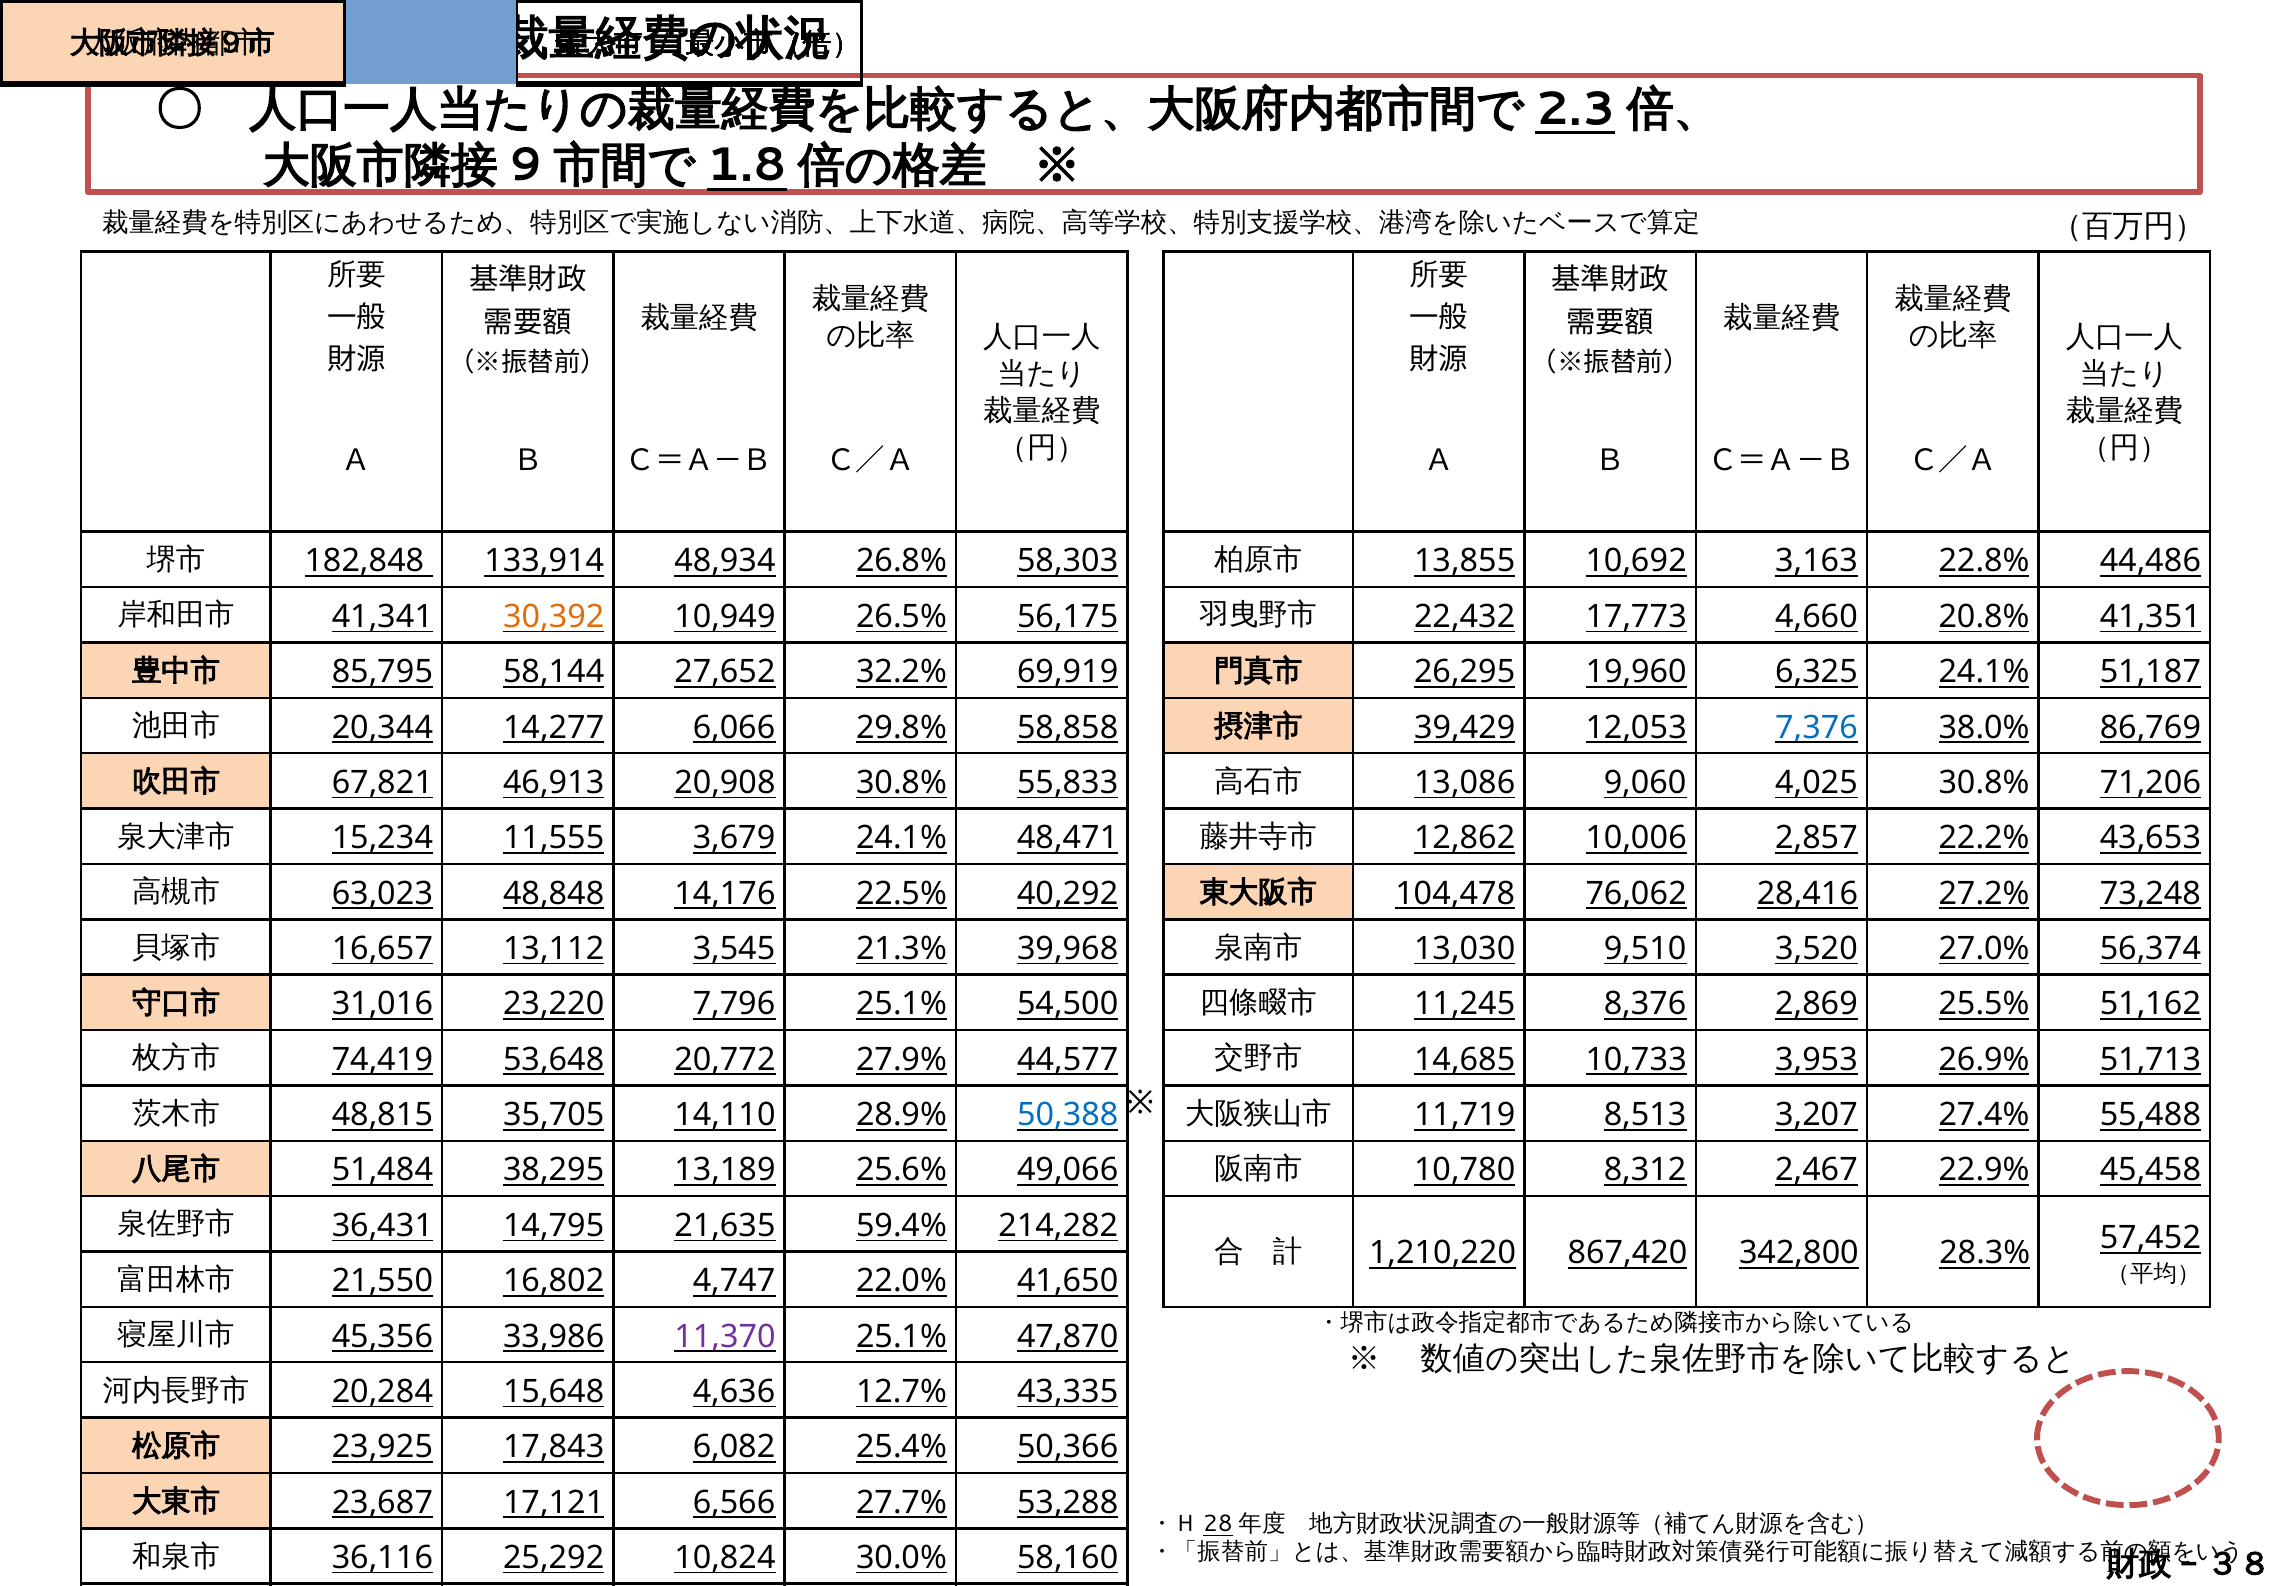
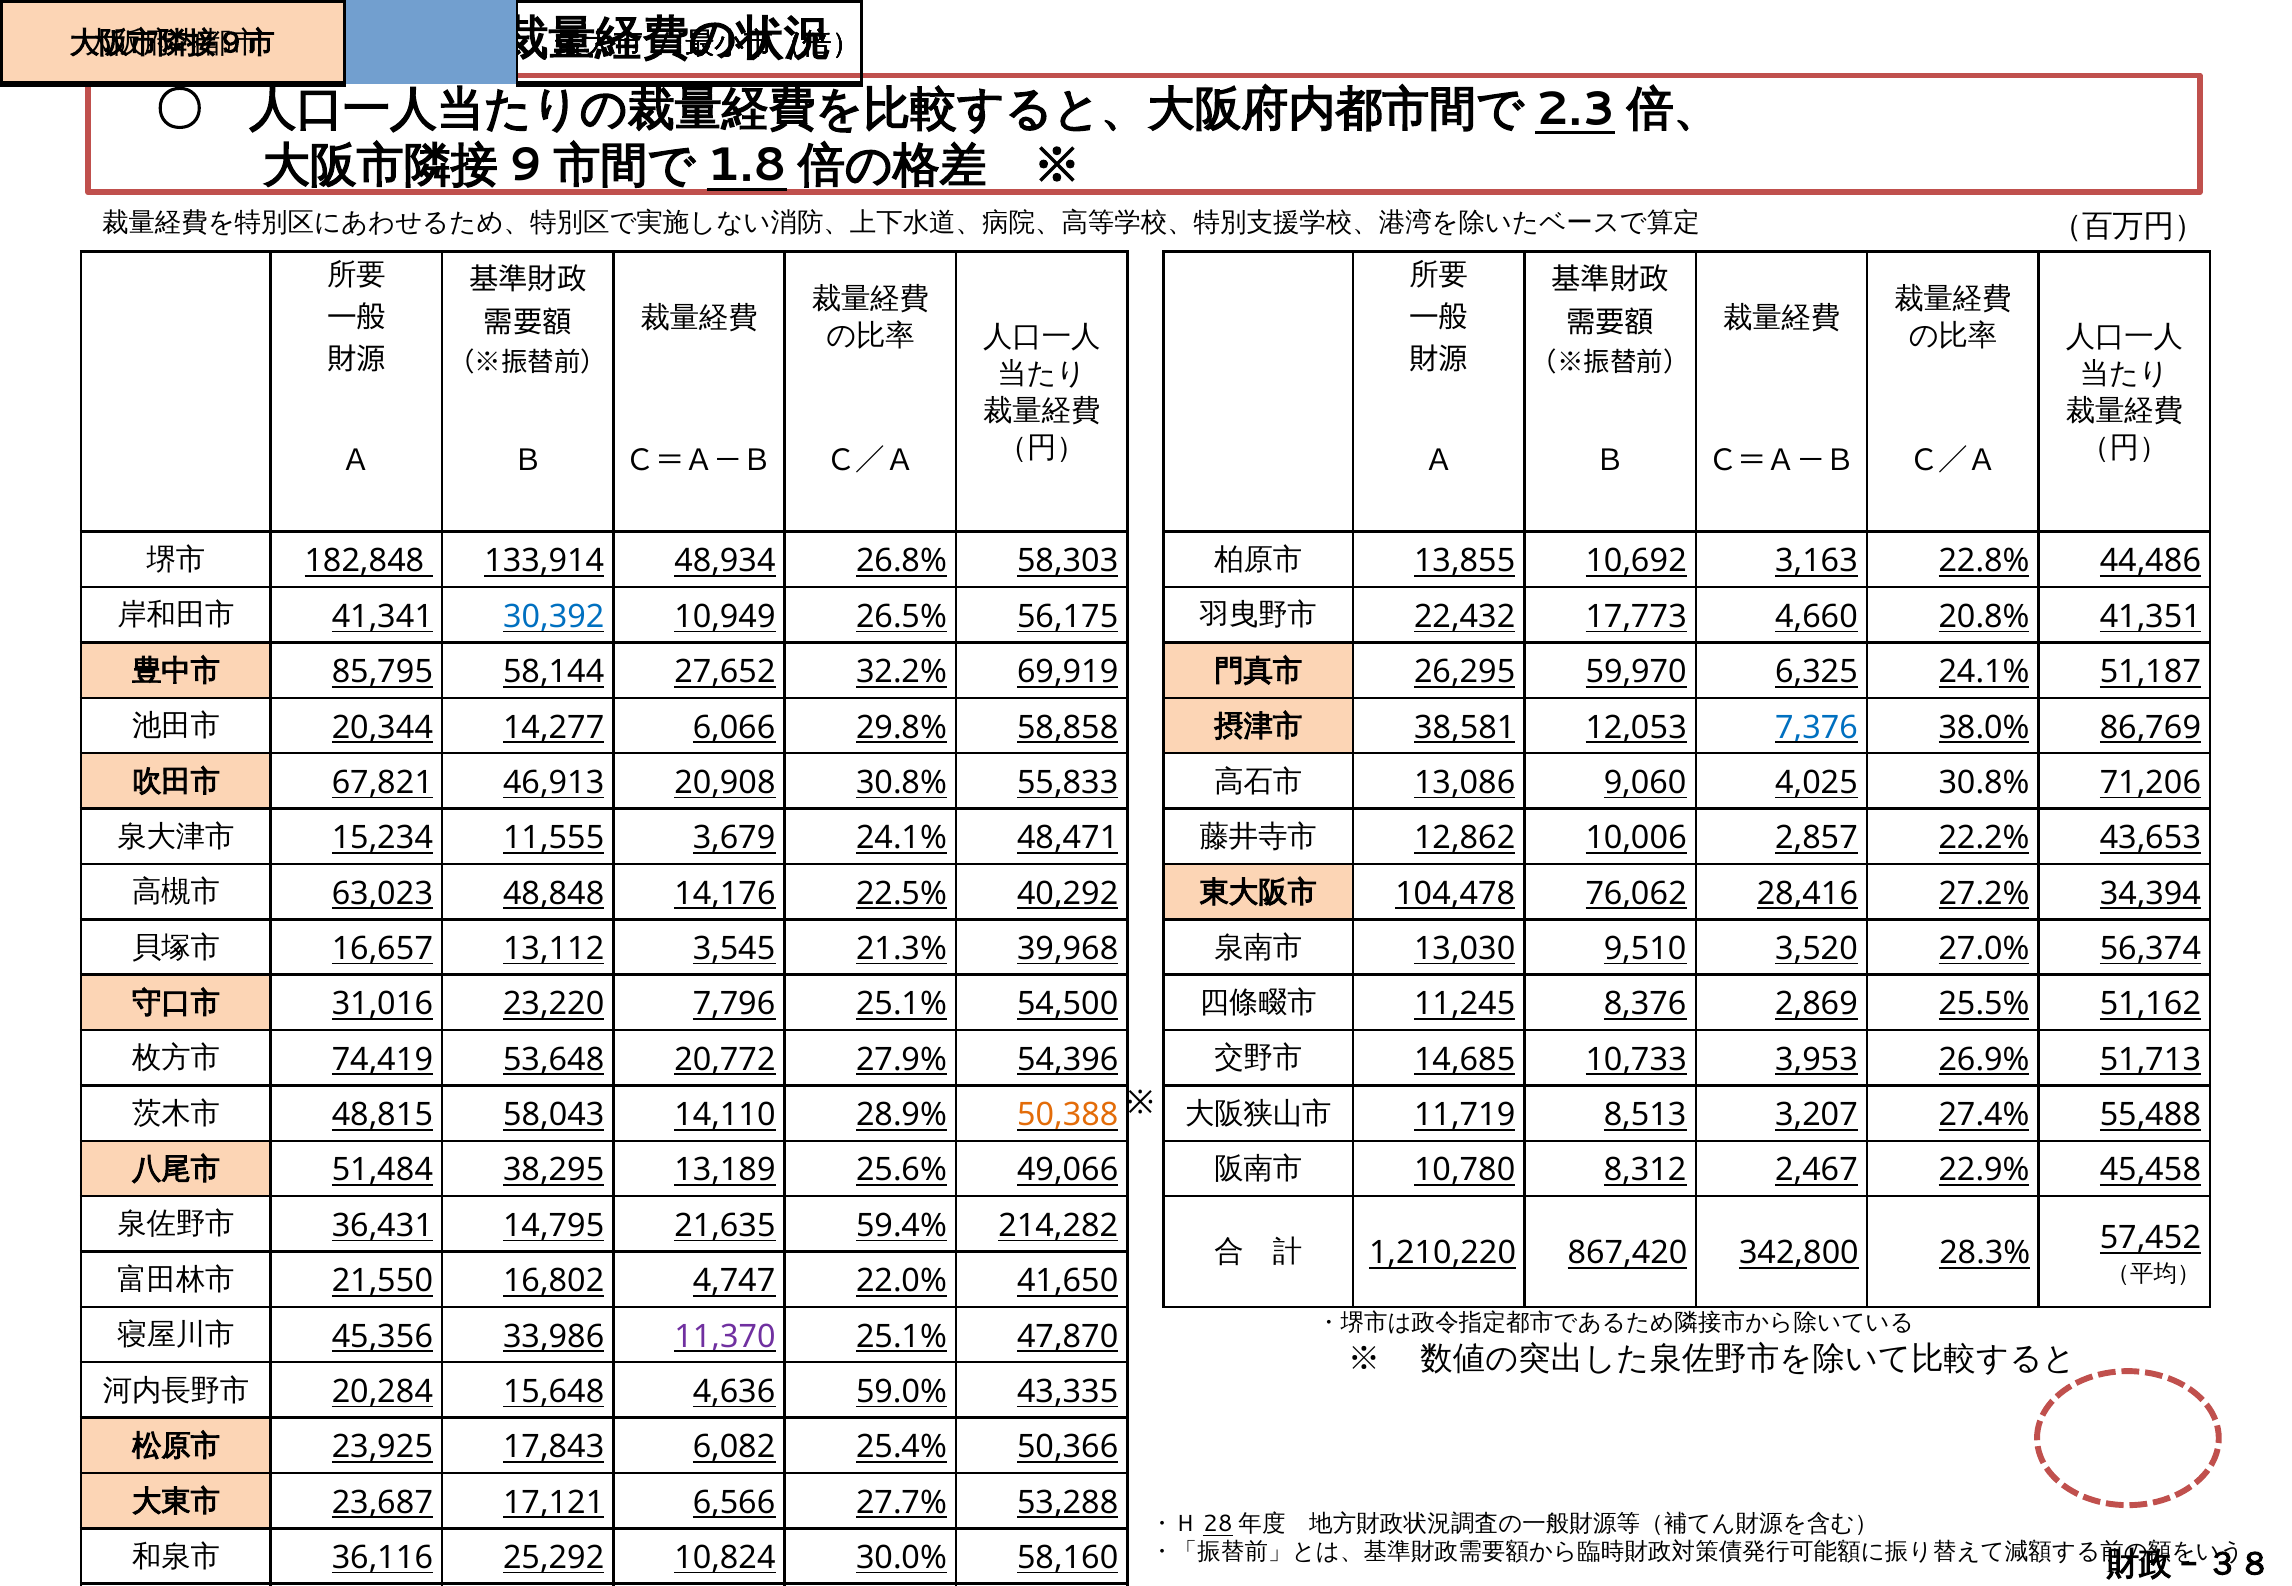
30,392 colour: orange -> blue
19,960: 19,960 -> 59,970
39,429: 39,429 -> 38,581
73,248: 73,248 -> 34,394
44,577: 44,577 -> 54,396
35,705: 35,705 -> 58,043
50,388 colour: blue -> orange
12.7%: 12.7% -> 59.0%
